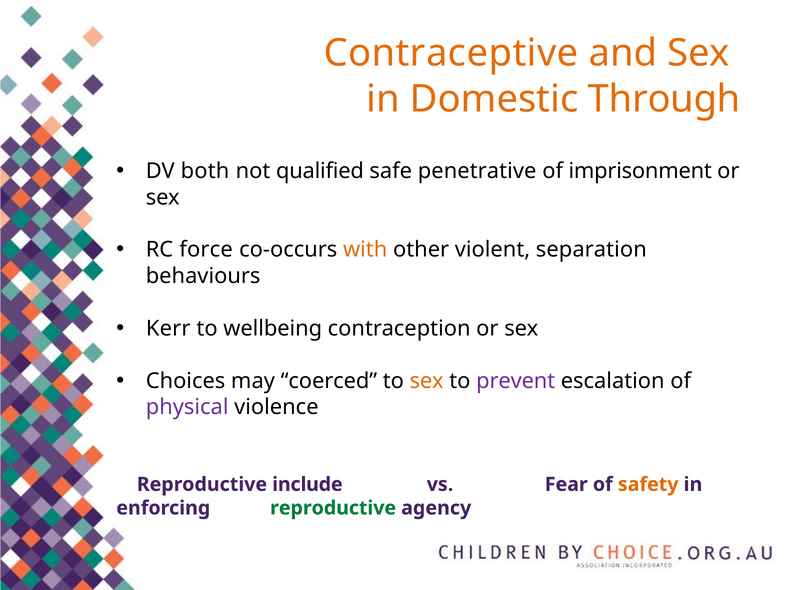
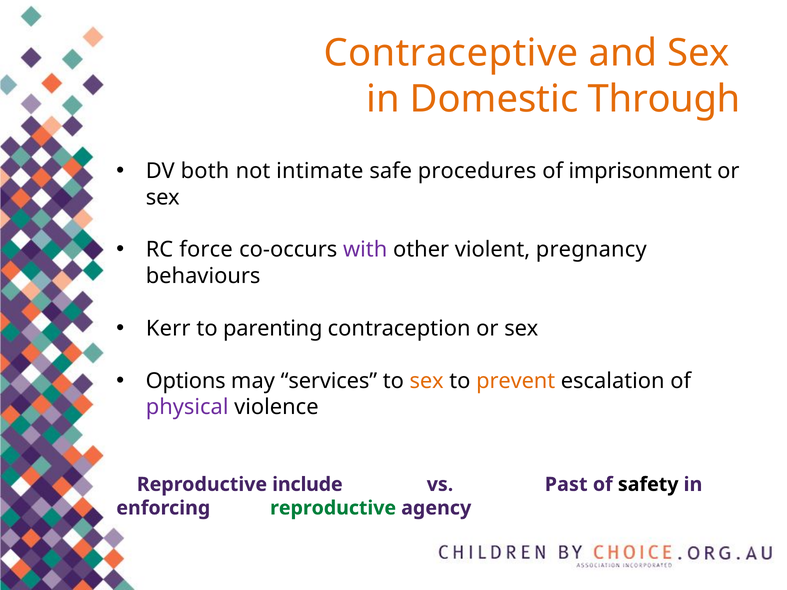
qualified: qualified -> intimate
penetrative: penetrative -> procedures
with colour: orange -> purple
separation: separation -> pregnancy
wellbeing: wellbeing -> parenting
Choices: Choices -> Options
coerced: coerced -> services
prevent colour: purple -> orange
Fear: Fear -> Past
safety colour: orange -> black
